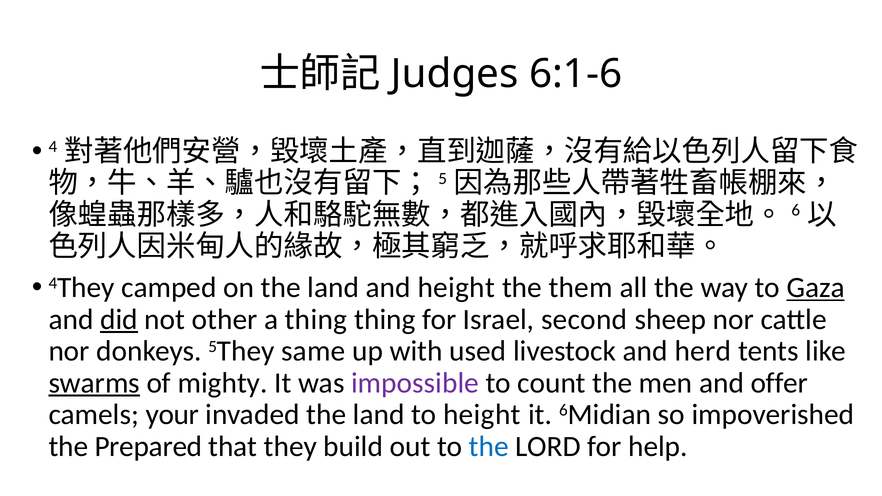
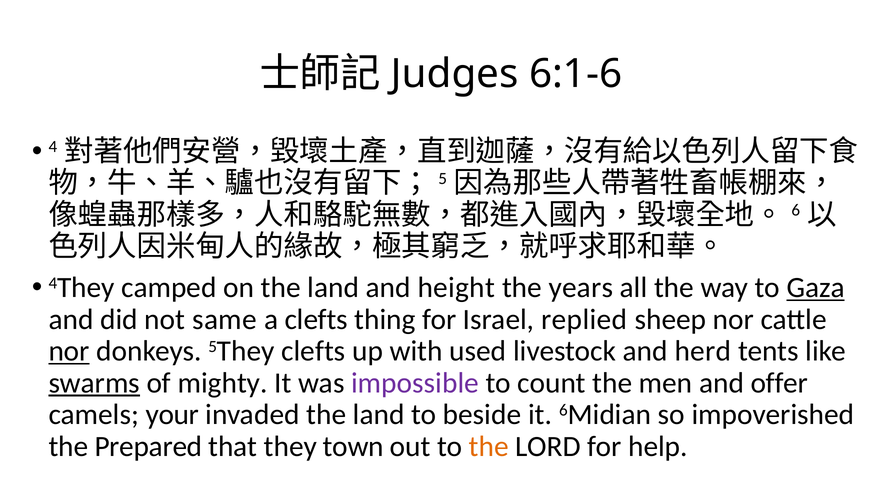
them: them -> years
did underline: present -> none
other: other -> same
a thing: thing -> clefts
second: second -> replied
nor at (69, 351) underline: none -> present
5They same: same -> clefts
to height: height -> beside
build: build -> town
the at (489, 447) colour: blue -> orange
